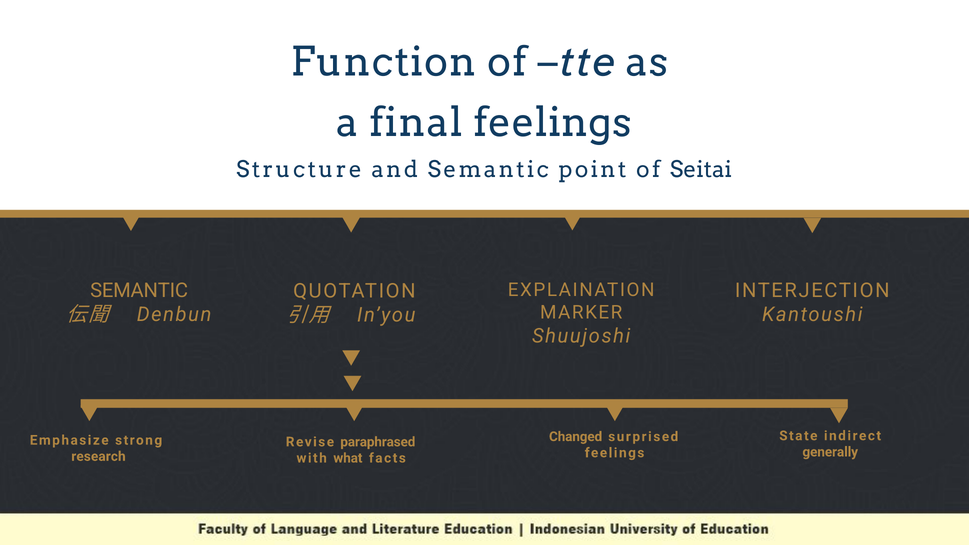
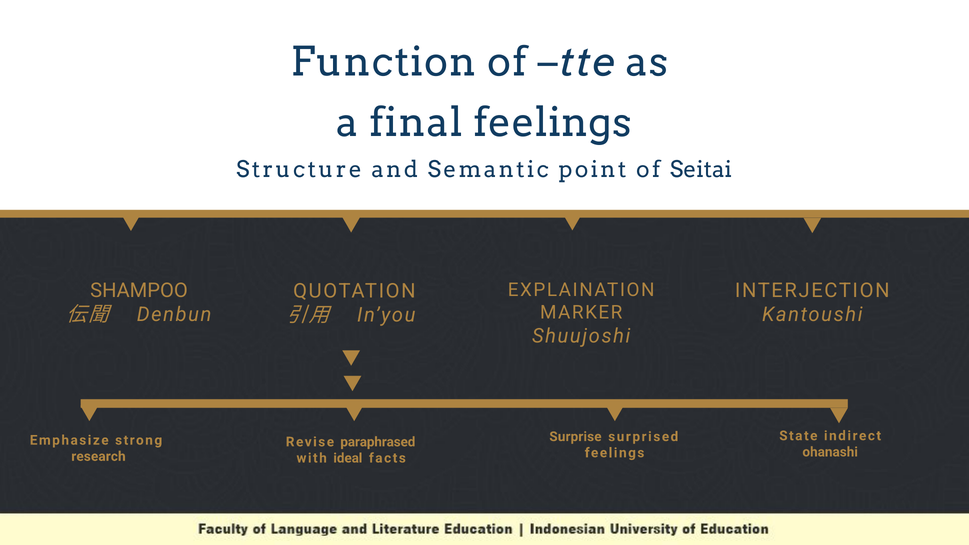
SEMANTIC at (139, 291): SEMANTIC -> SHAMPOO
Changed: Changed -> Surprise
generally: generally -> ohanashi
what: what -> ideal
